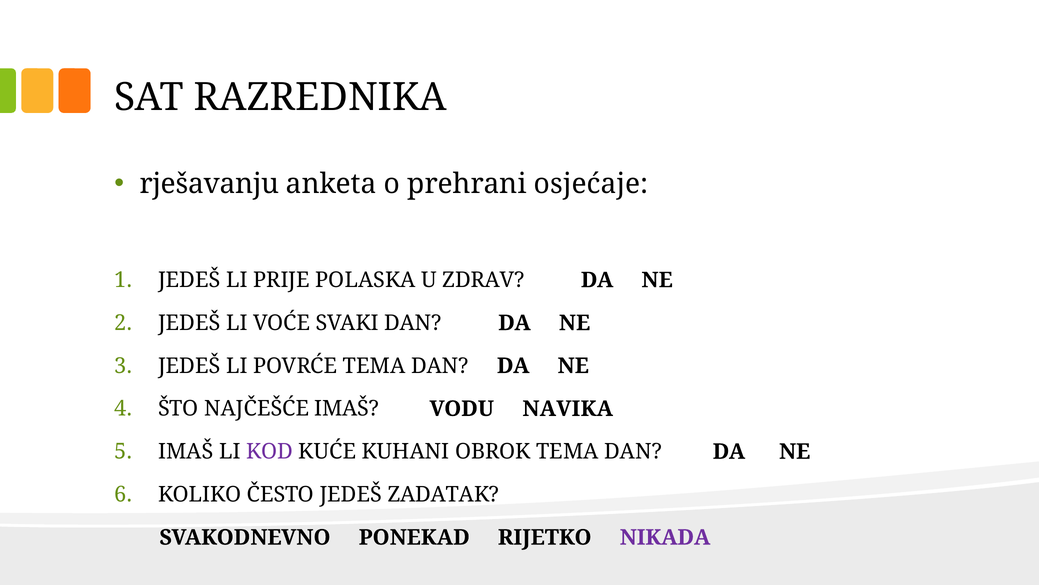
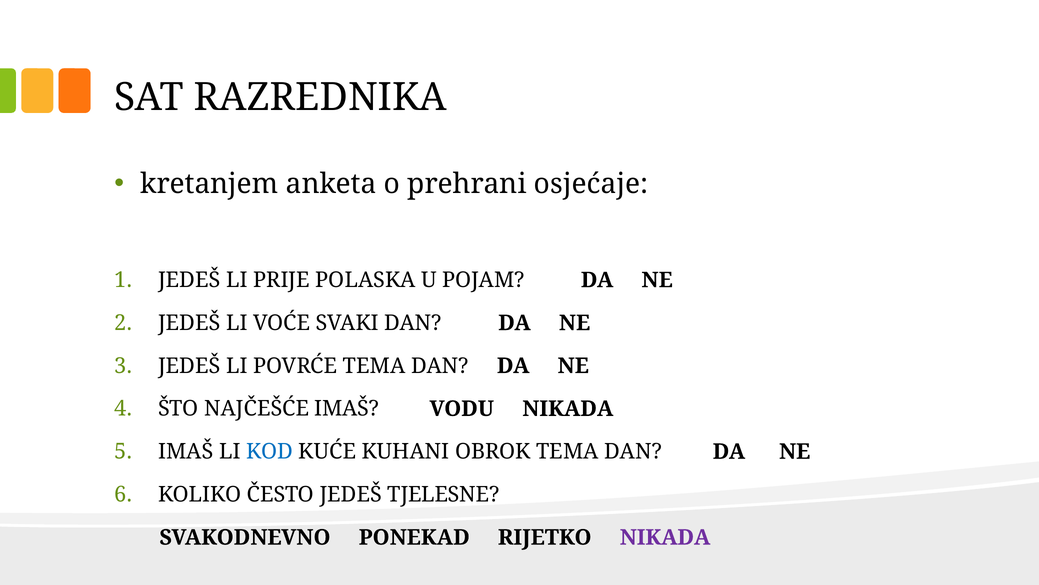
rješavanju: rješavanju -> kretanjem
ZDRAV: ZDRAV -> POJAM
VODU NAVIKA: NAVIKA -> NIKADA
KOD colour: purple -> blue
ZADATAK: ZADATAK -> TJELESNE
